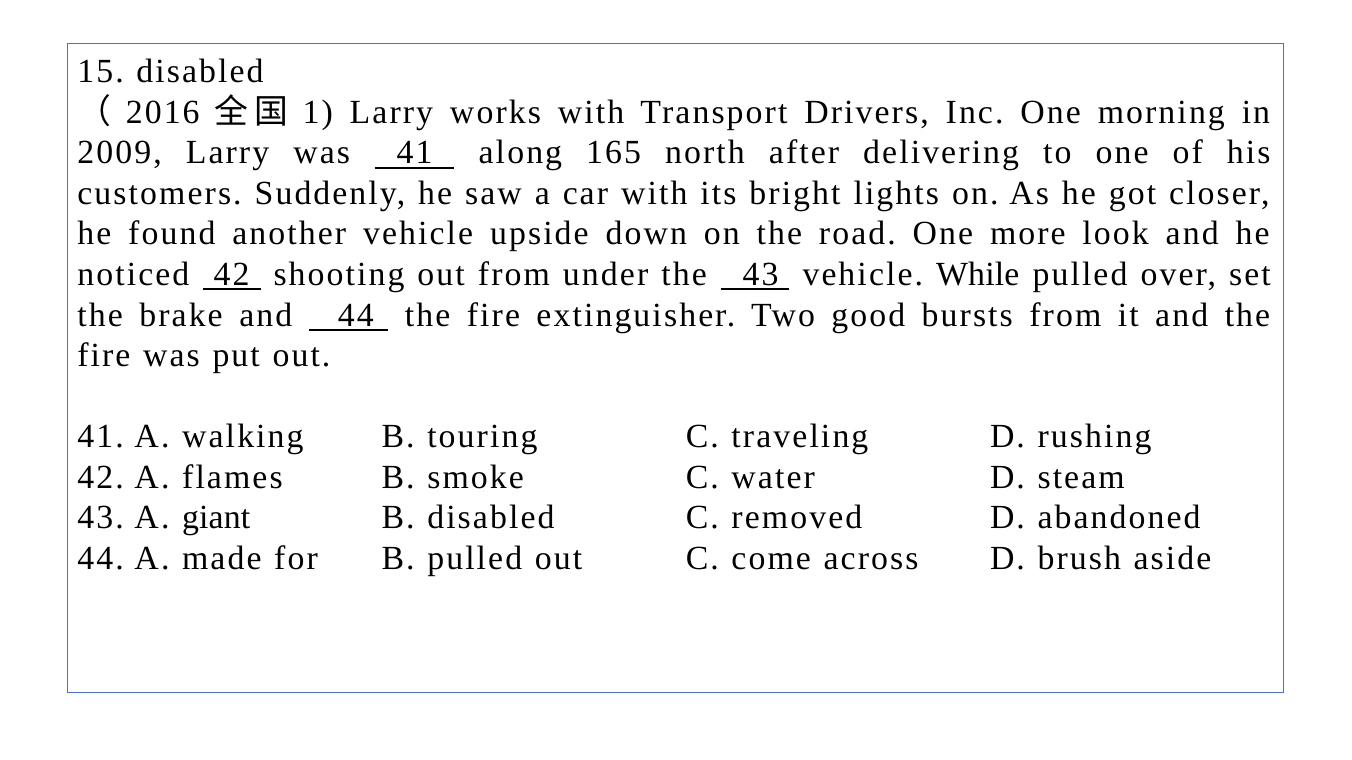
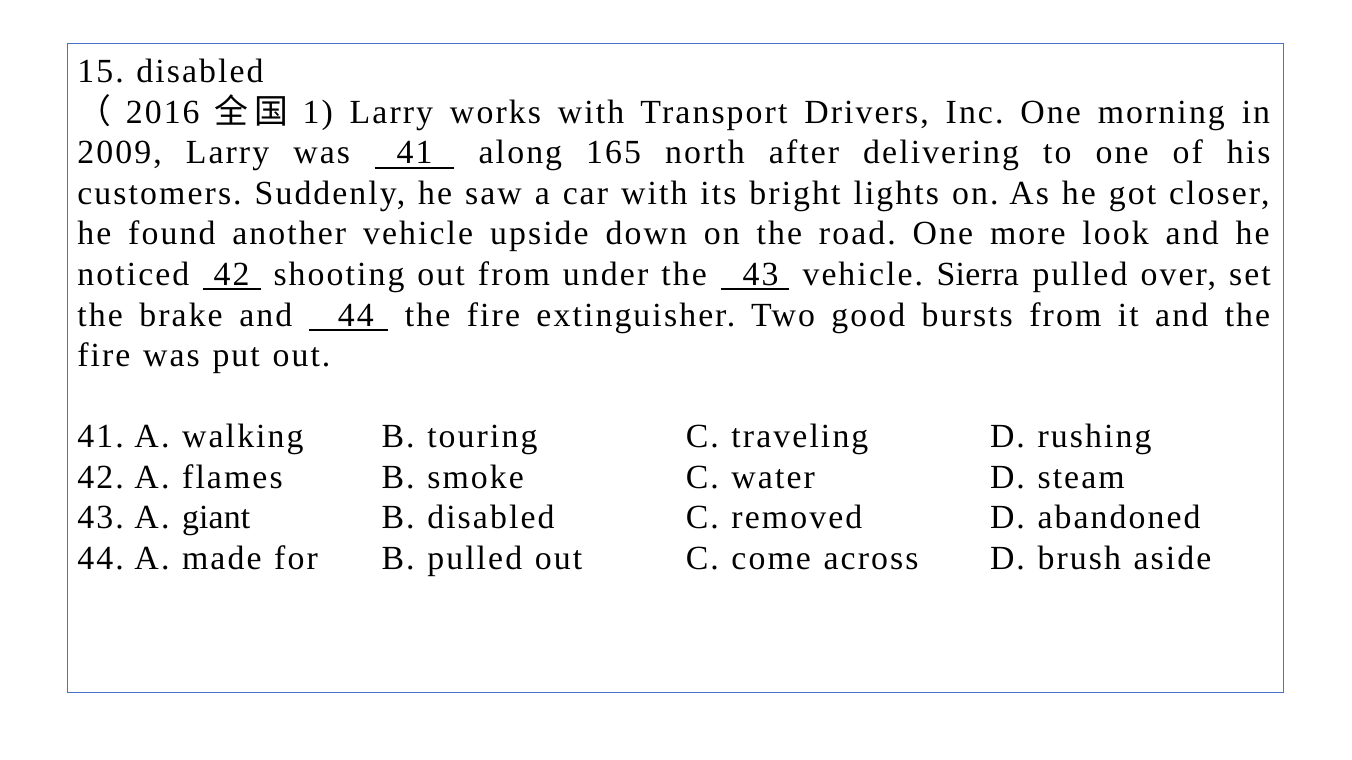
While: While -> Sierra
